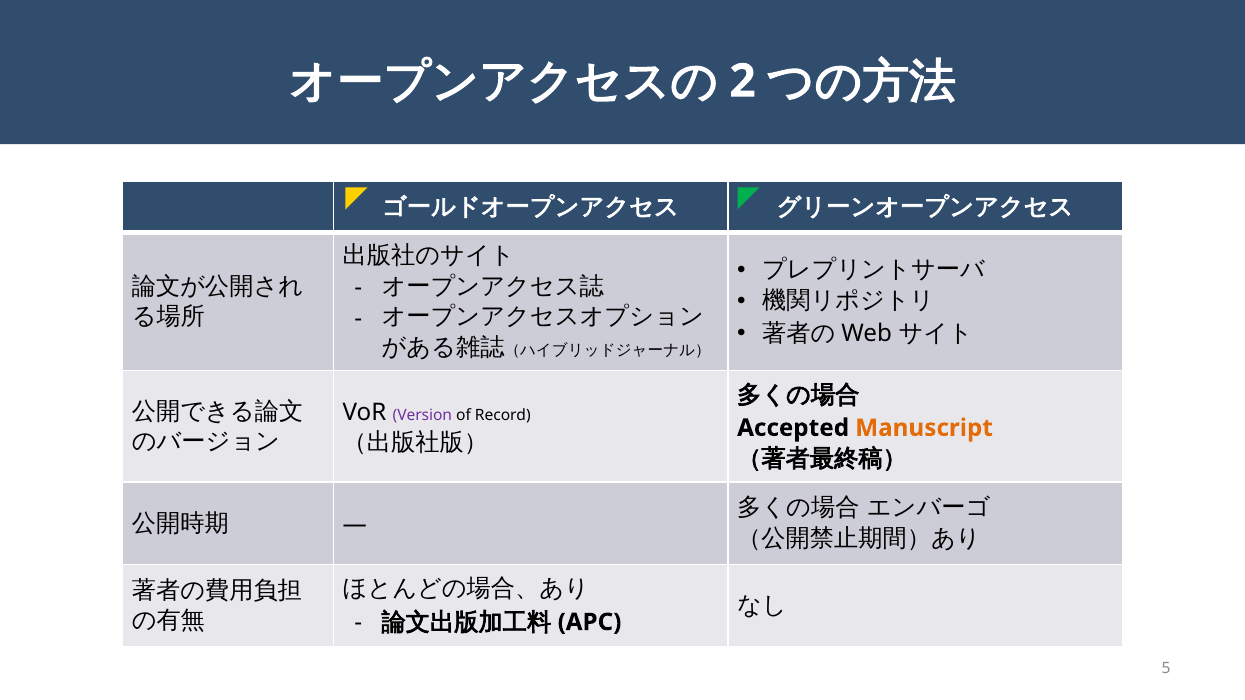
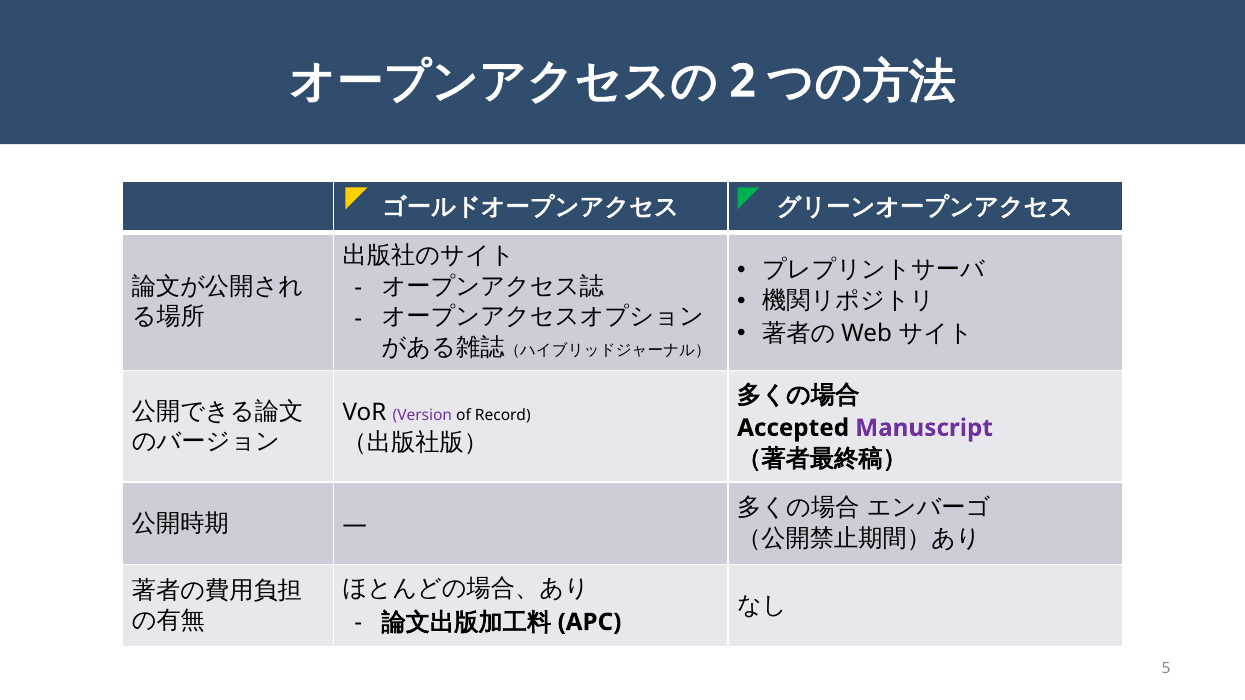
Manuscript colour: orange -> purple
